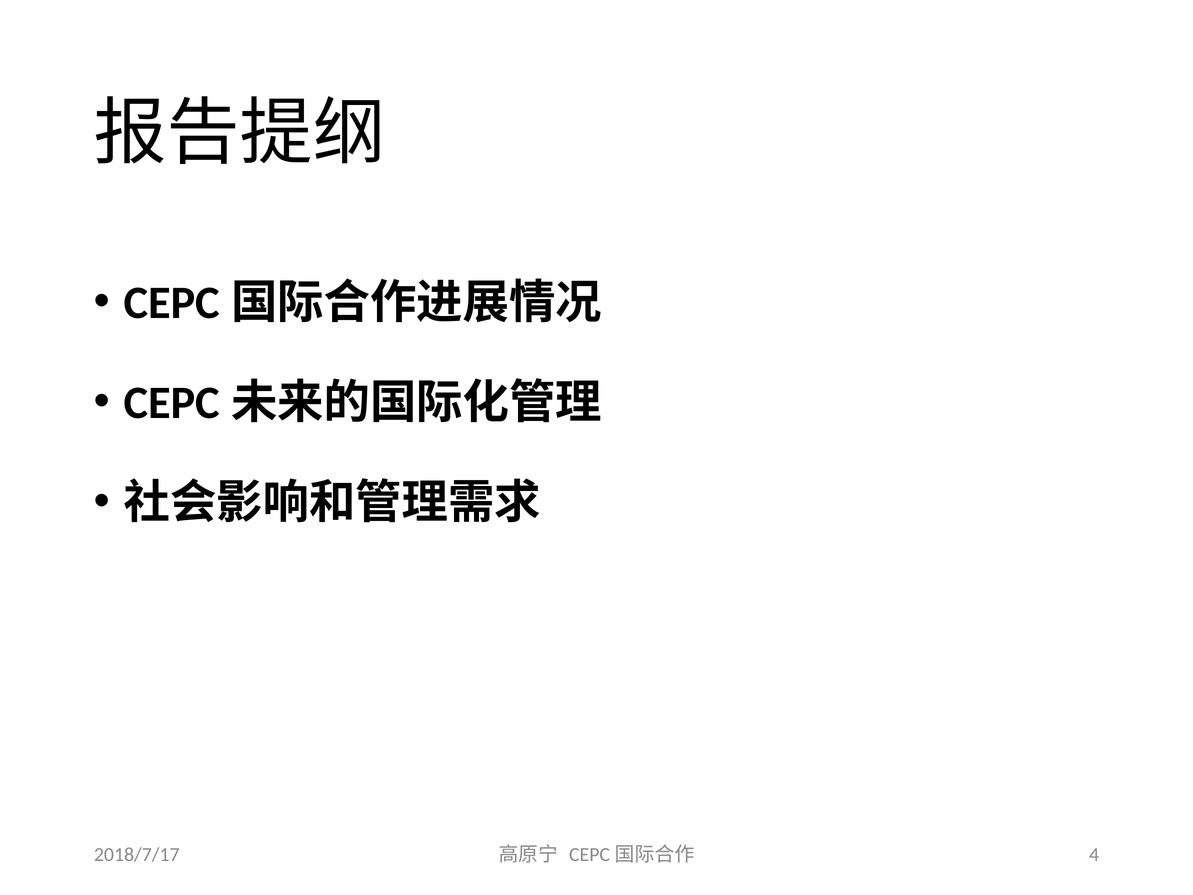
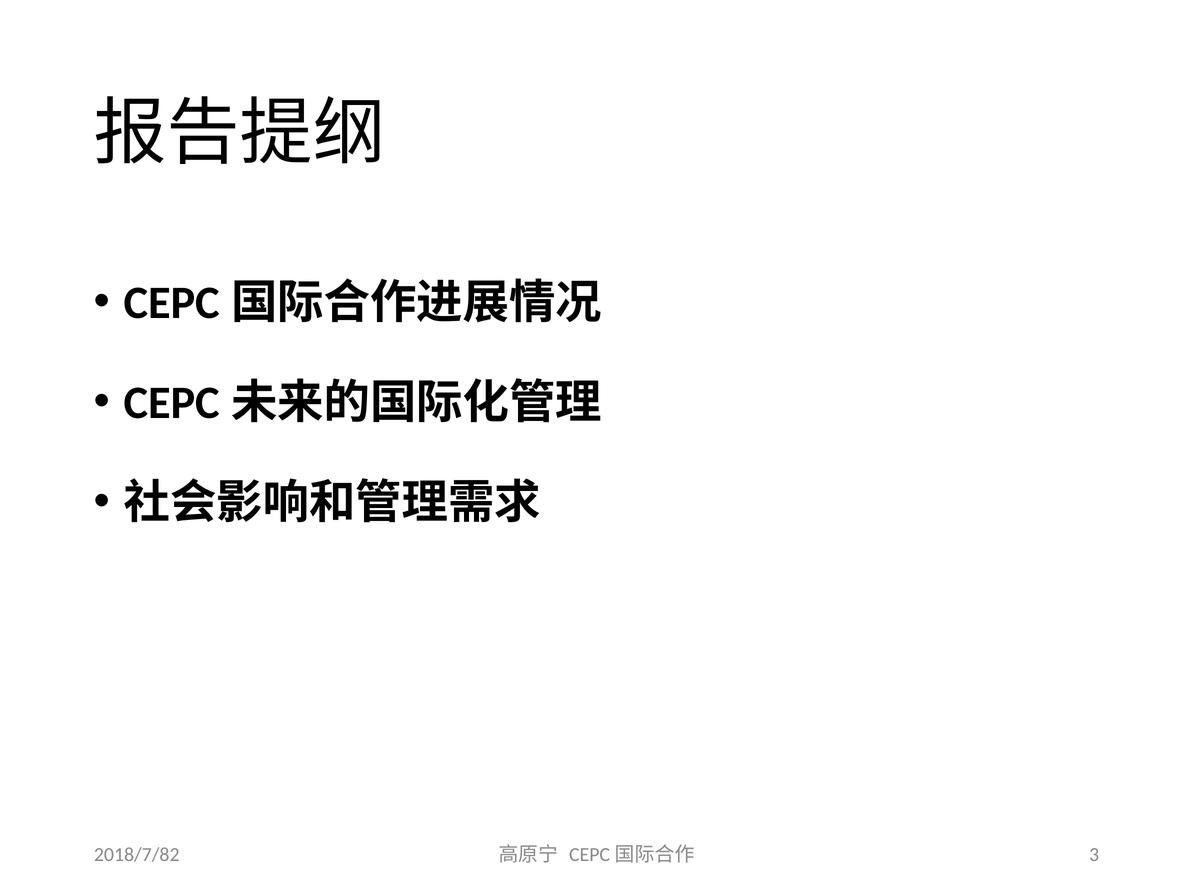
2018/7/17: 2018/7/17 -> 2018/7/82
4: 4 -> 3
